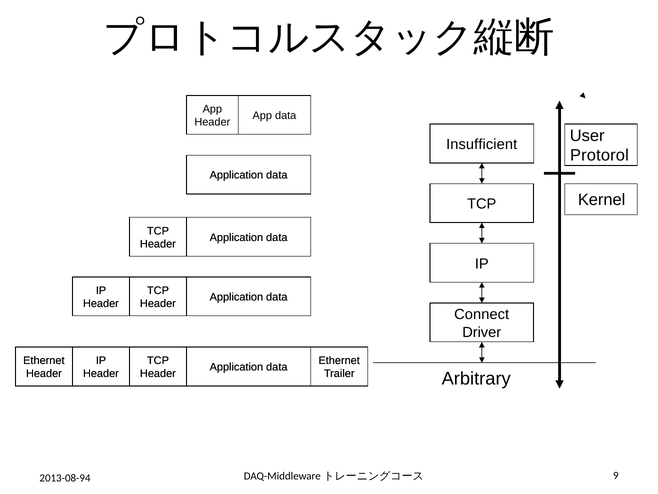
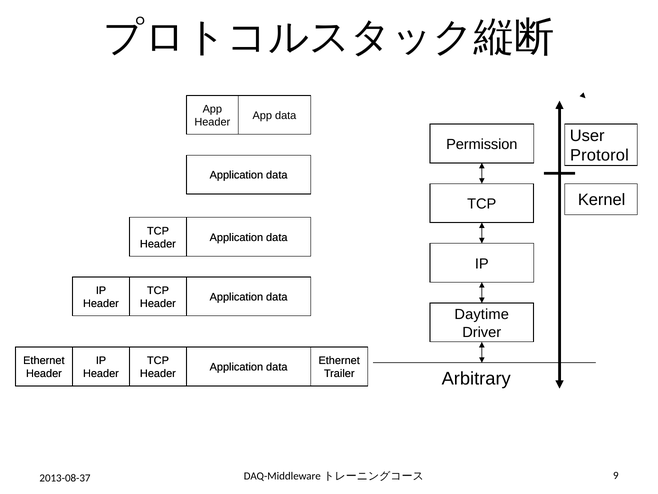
Insufficient: Insufficient -> Permission
Connect: Connect -> Daytime
2013-08-94: 2013-08-94 -> 2013-08-37
